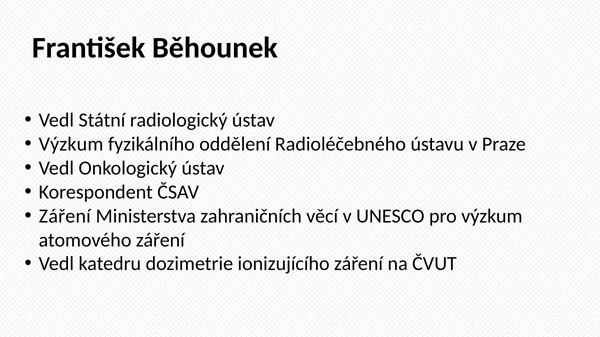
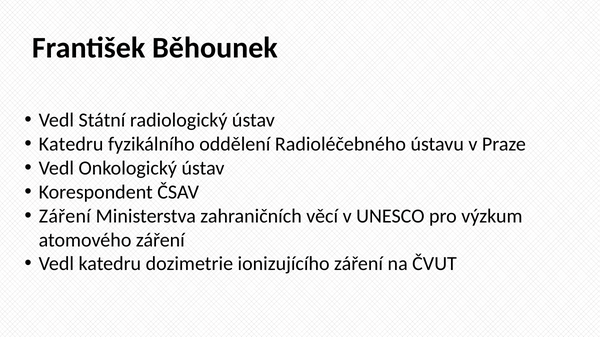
Výzkum at (71, 144): Výzkum -> Katedru
